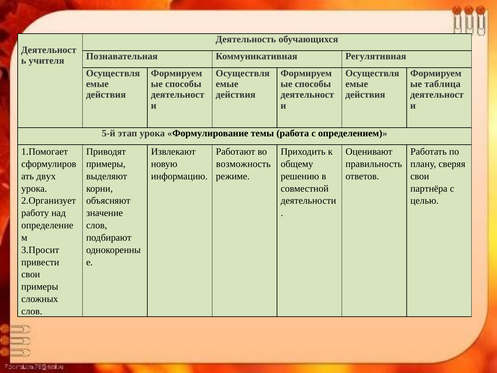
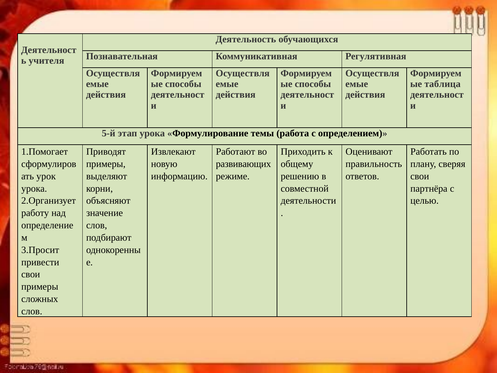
возможность: возможность -> развивающих
двух: двух -> урок
